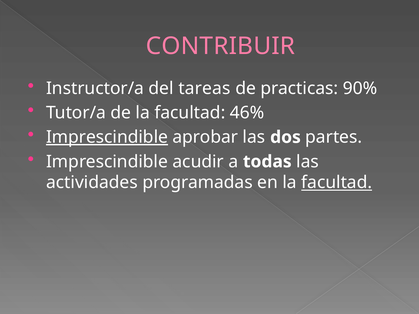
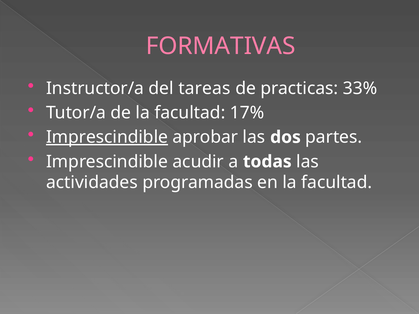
CONTRIBUIR: CONTRIBUIR -> FORMATIVAS
90%: 90% -> 33%
46%: 46% -> 17%
facultad at (337, 183) underline: present -> none
